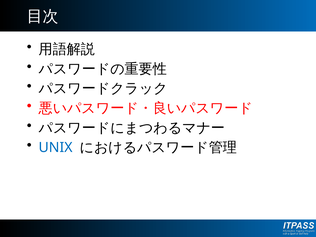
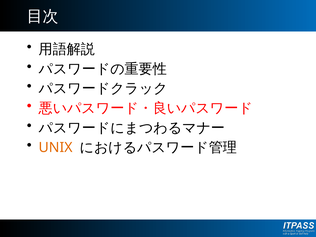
UNIX colour: blue -> orange
